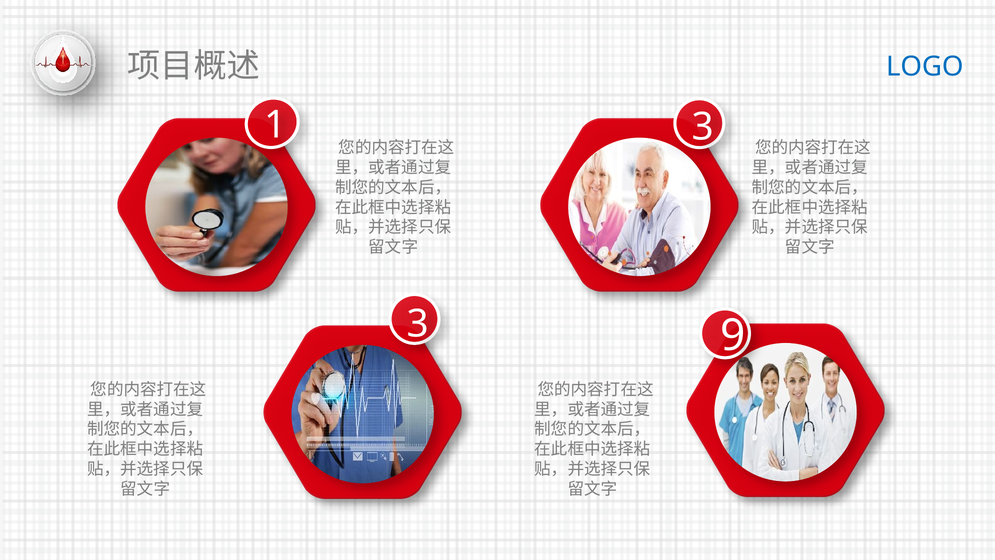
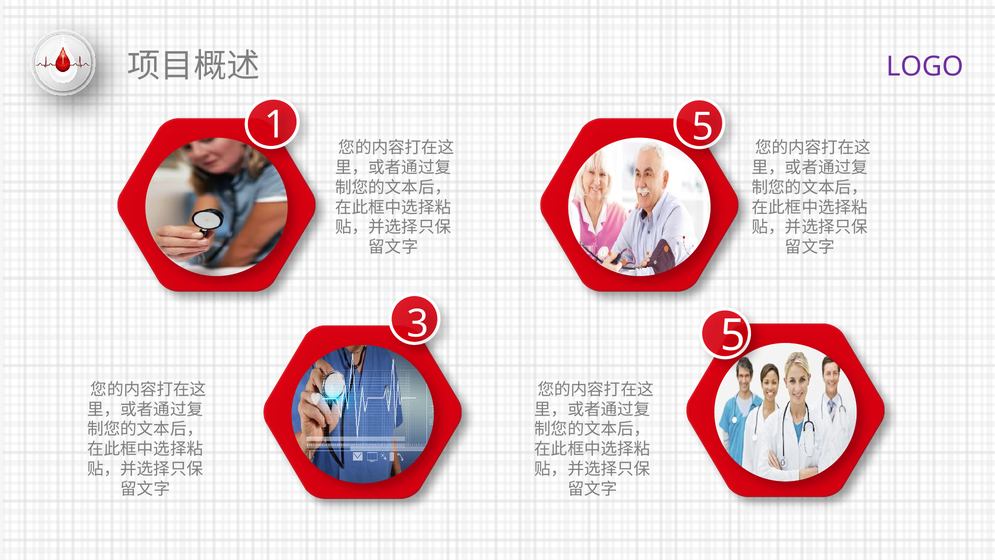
LOGO colour: blue -> purple
1 3: 3 -> 5
3 9: 9 -> 5
